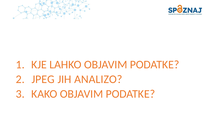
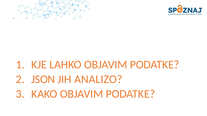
JPEG: JPEG -> JSON
